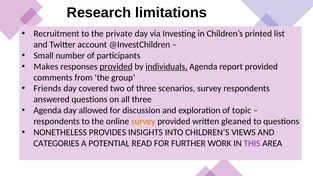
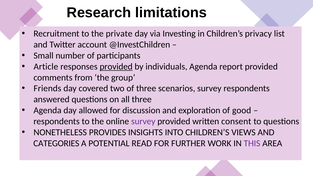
printed: printed -> privacy
Makes: Makes -> Article
individuals underline: present -> none
topic: topic -> good
survey at (143, 121) colour: orange -> purple
gleaned: gleaned -> consent
